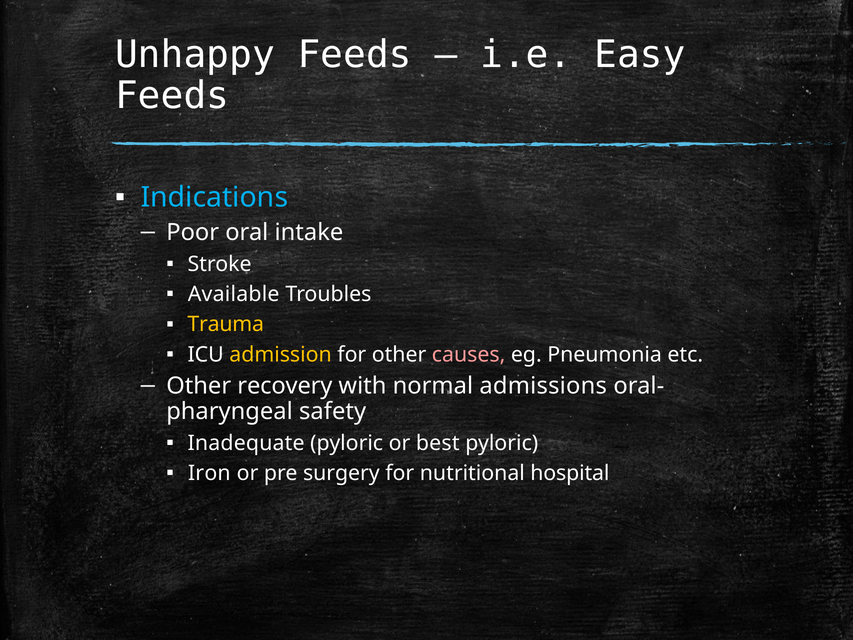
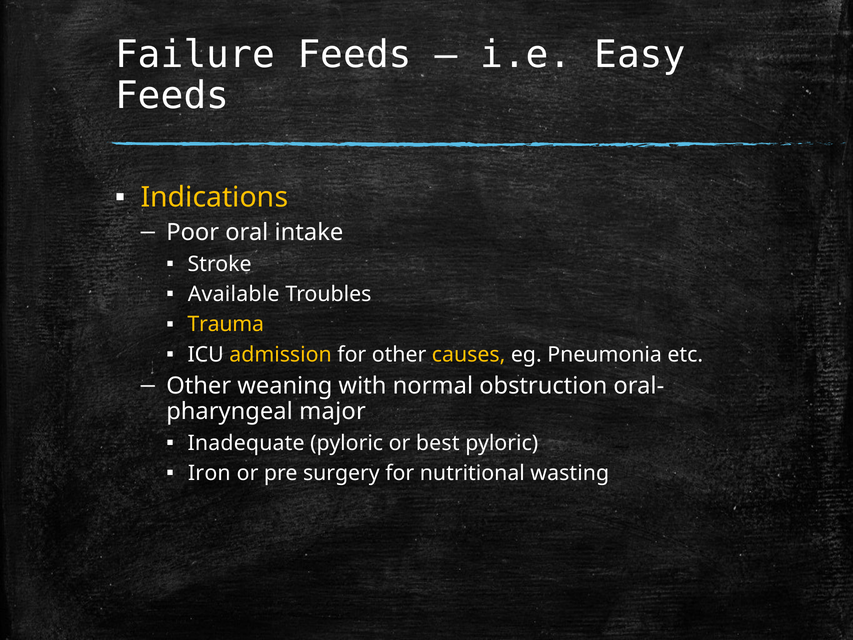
Unhappy: Unhappy -> Failure
Indications colour: light blue -> yellow
causes colour: pink -> yellow
recovery: recovery -> weaning
admissions: admissions -> obstruction
safety: safety -> major
hospital: hospital -> wasting
